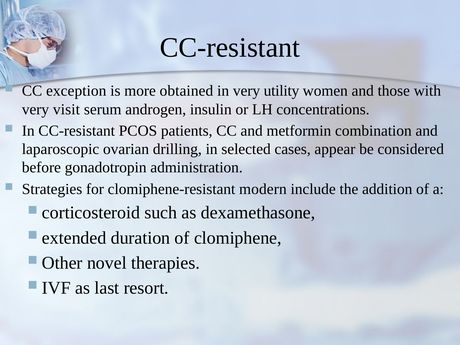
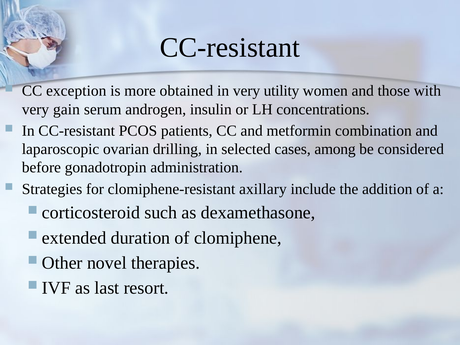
visit: visit -> gain
appear: appear -> among
modern: modern -> axillary
